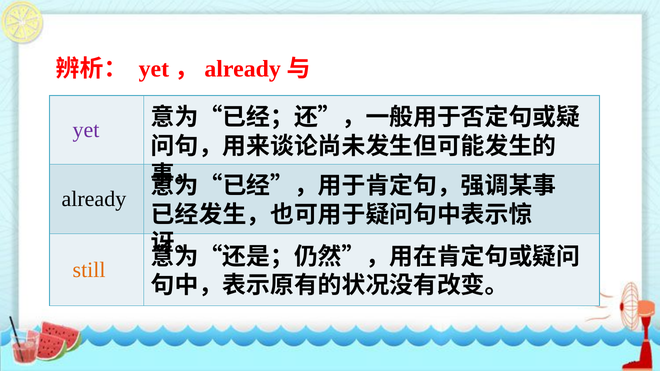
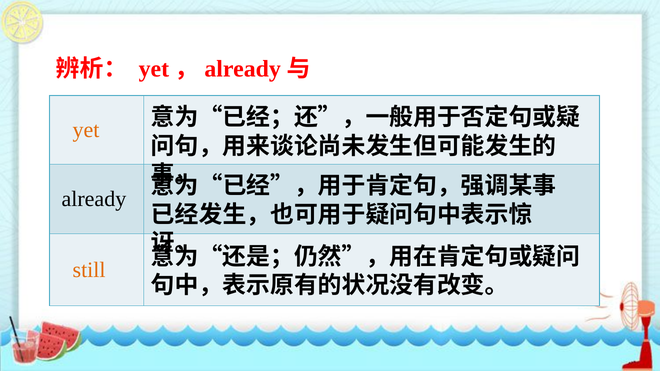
yet colour: purple -> orange
